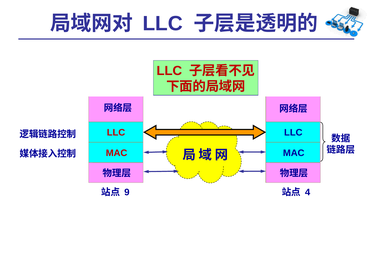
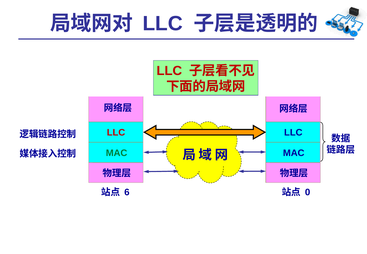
MAC at (117, 153) colour: red -> green
9: 9 -> 6
4: 4 -> 0
